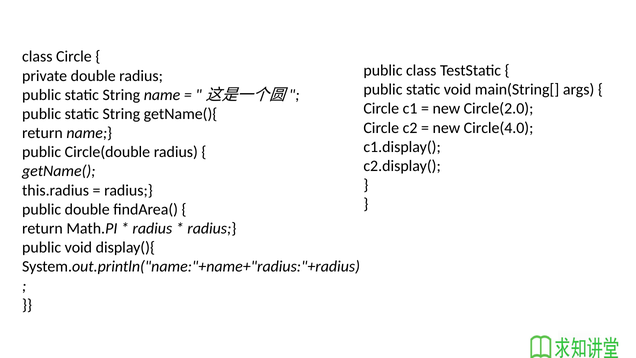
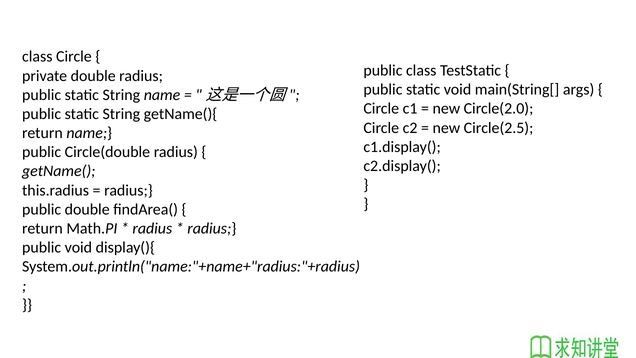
Circle(4.0: Circle(4.0 -> Circle(2.5
